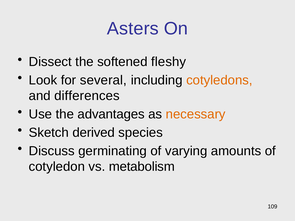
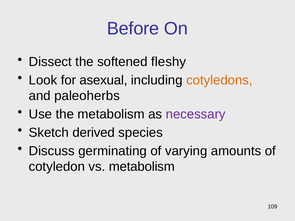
Asters: Asters -> Before
several: several -> asexual
differences: differences -> paleoherbs
the advantages: advantages -> metabolism
necessary colour: orange -> purple
